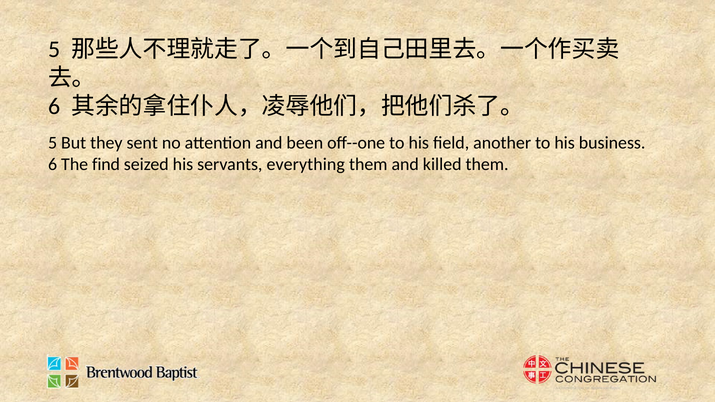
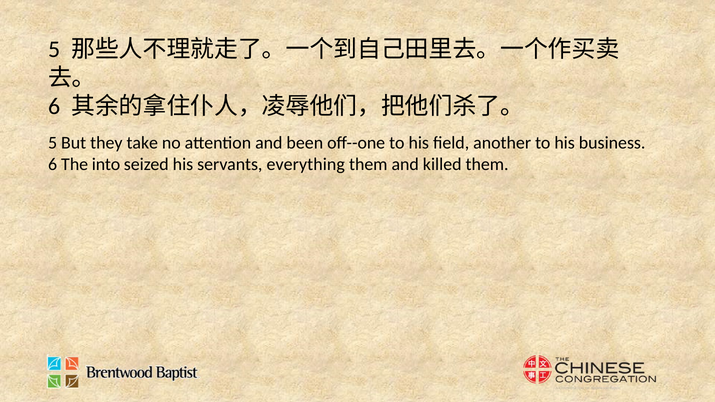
sent: sent -> take
find: find -> into
